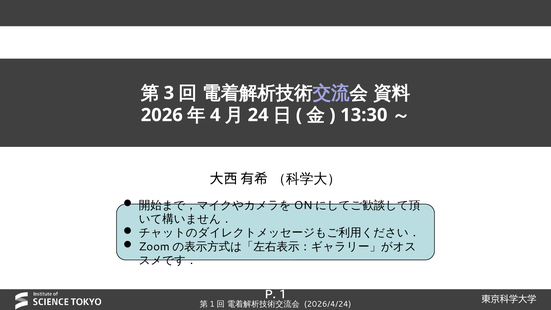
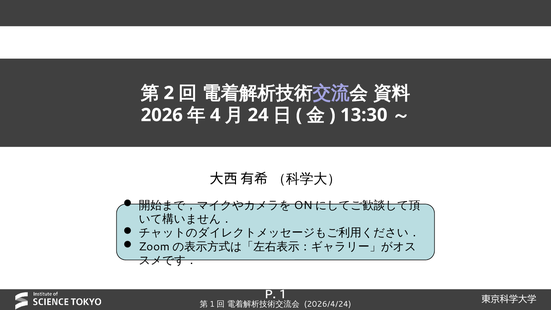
3: 3 -> 2
